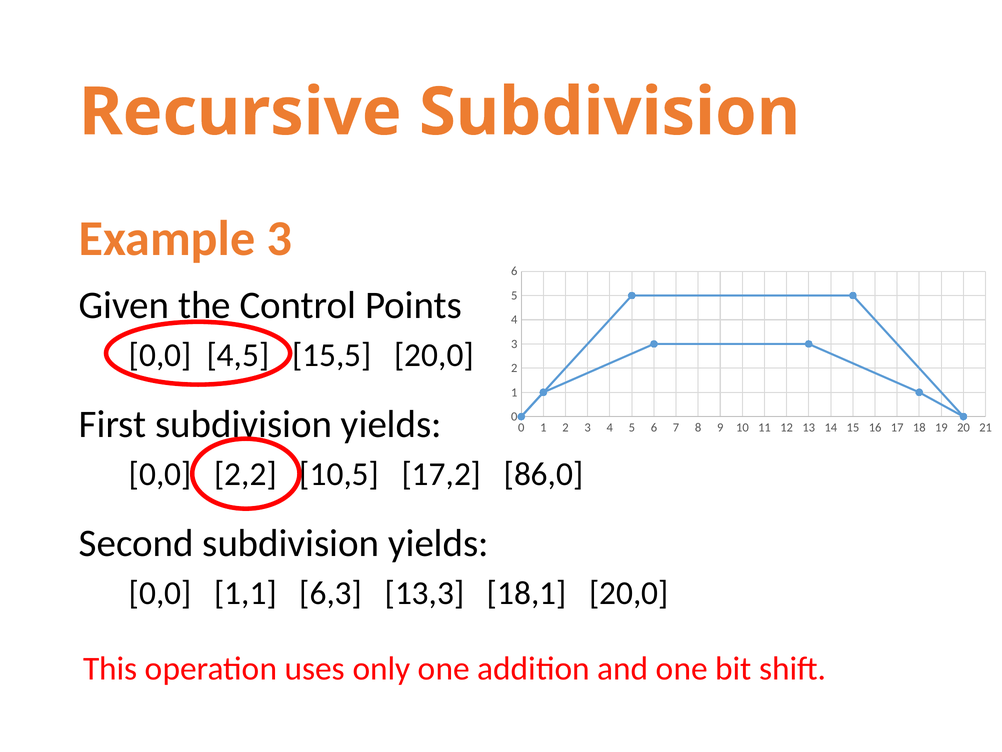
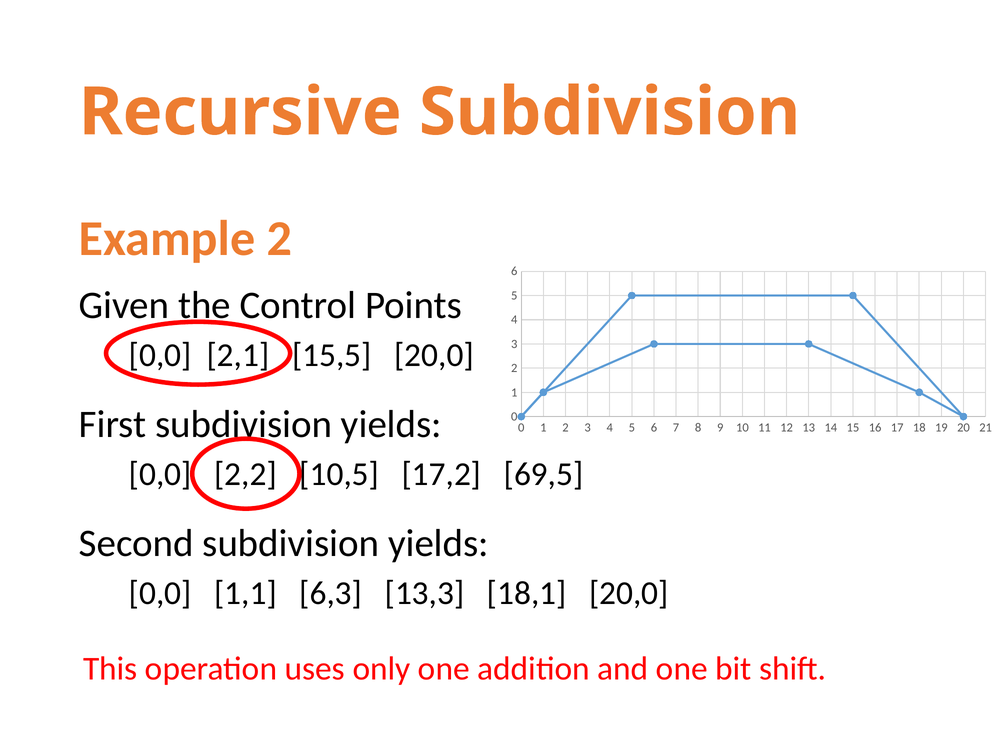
Example 3: 3 -> 2
4,5: 4,5 -> 2,1
86,0: 86,0 -> 69,5
